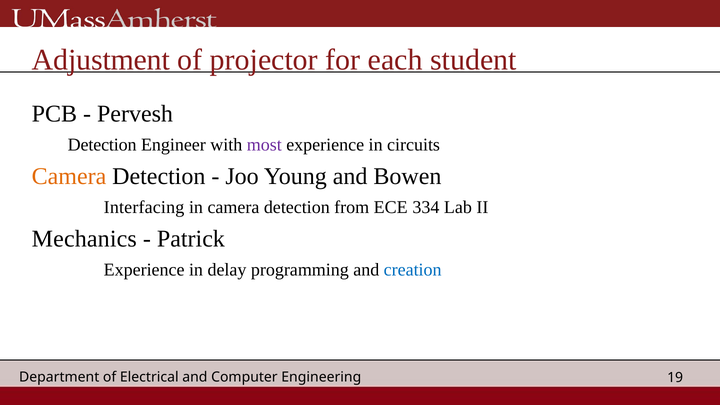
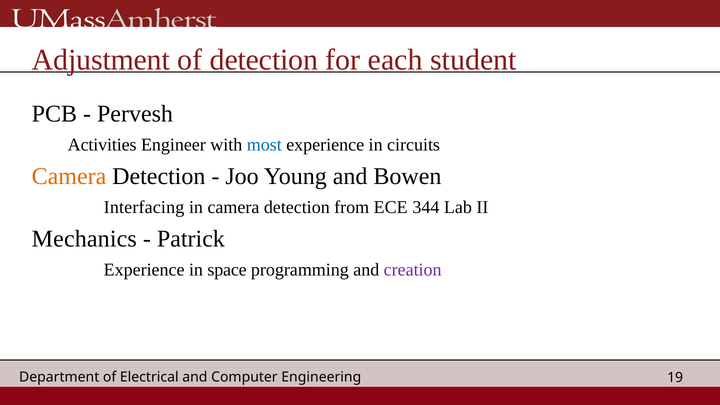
of projector: projector -> detection
Detection at (102, 145): Detection -> Activities
most colour: purple -> blue
334: 334 -> 344
delay: delay -> space
creation colour: blue -> purple
